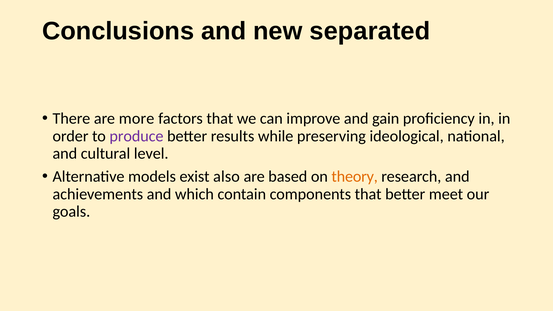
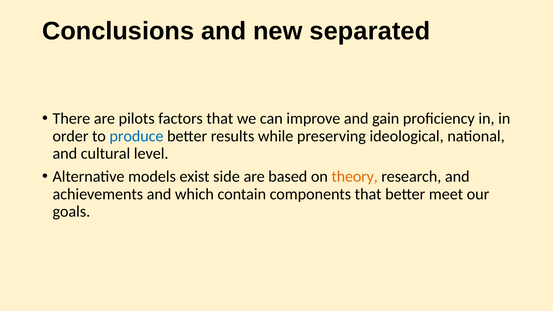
more: more -> pilots
produce colour: purple -> blue
also: also -> side
